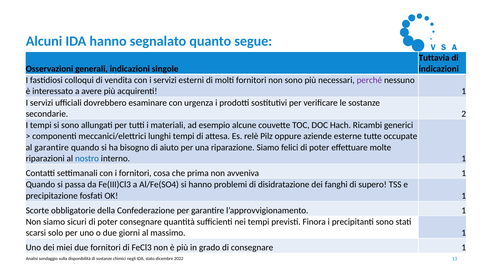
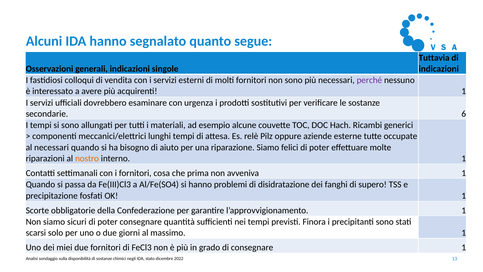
2: 2 -> 6
al garantire: garantire -> necessari
nostro colour: blue -> orange
